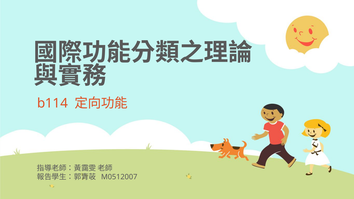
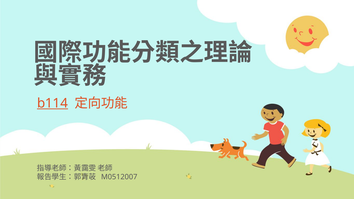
b114 underline: none -> present
